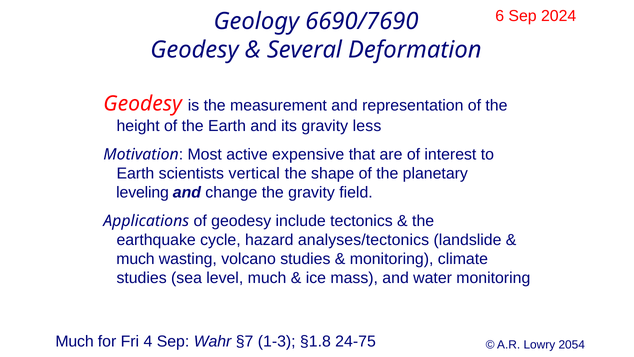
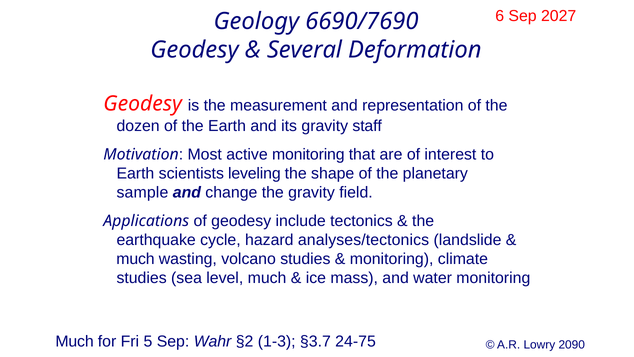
2024: 2024 -> 2027
height: height -> dozen
less: less -> staff
active expensive: expensive -> monitoring
vertical: vertical -> leveling
leveling: leveling -> sample
4: 4 -> 5
§7: §7 -> §2
§1.8: §1.8 -> §3.7
2054: 2054 -> 2090
